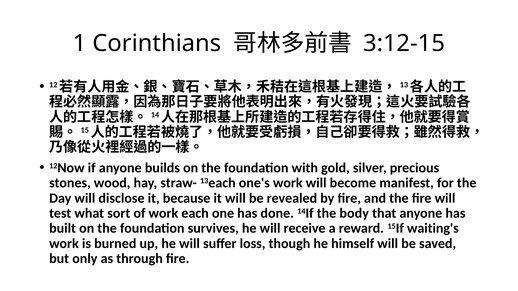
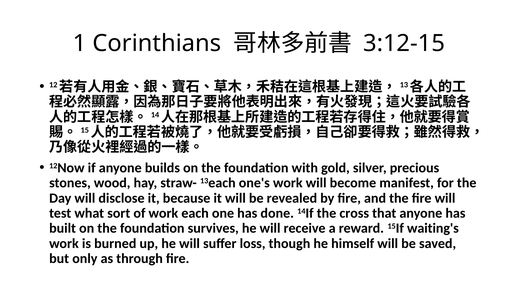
body: body -> cross
